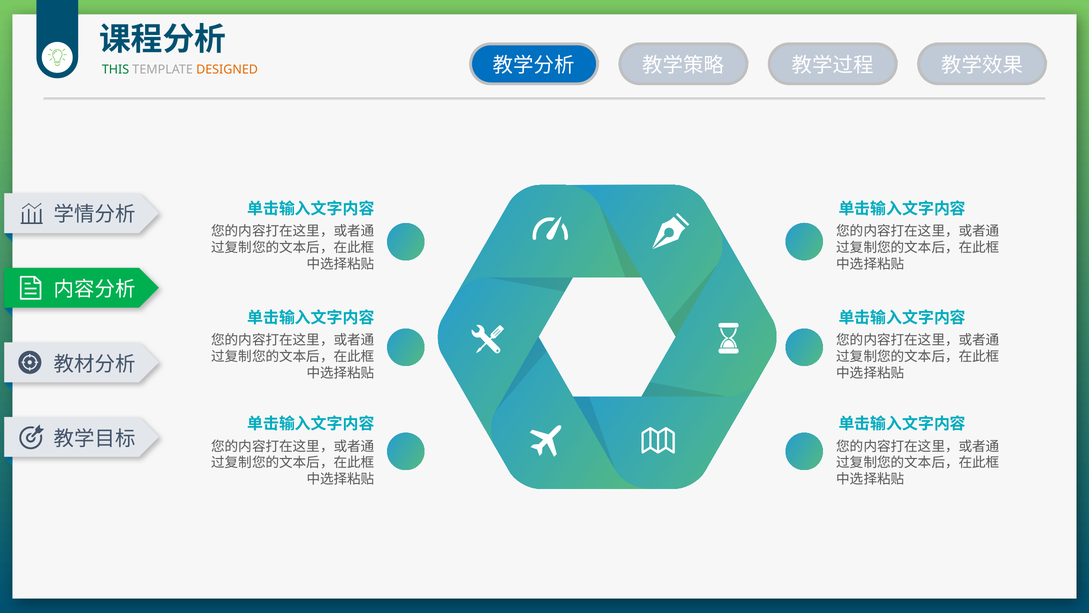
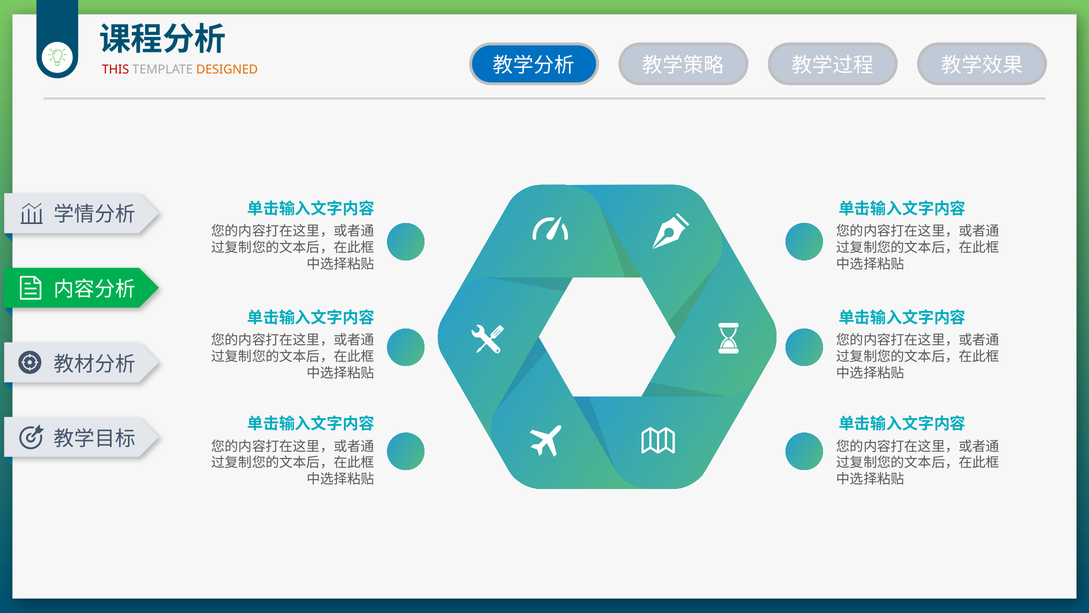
THIS colour: green -> red
